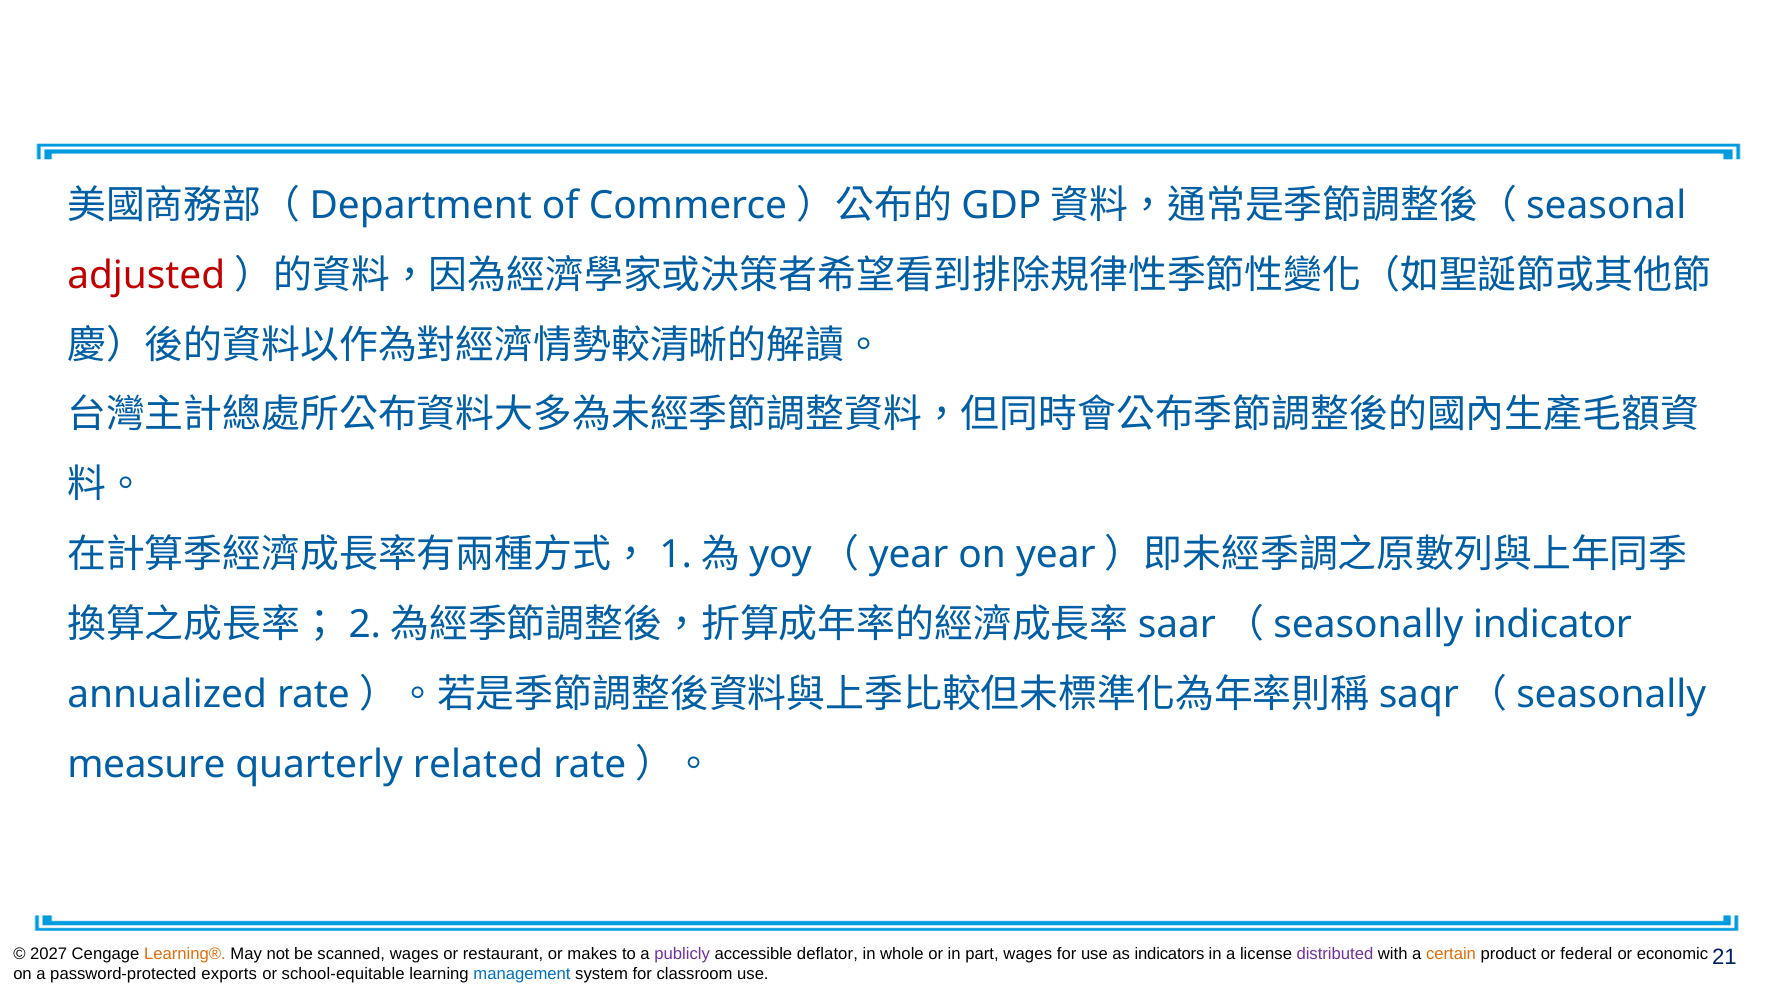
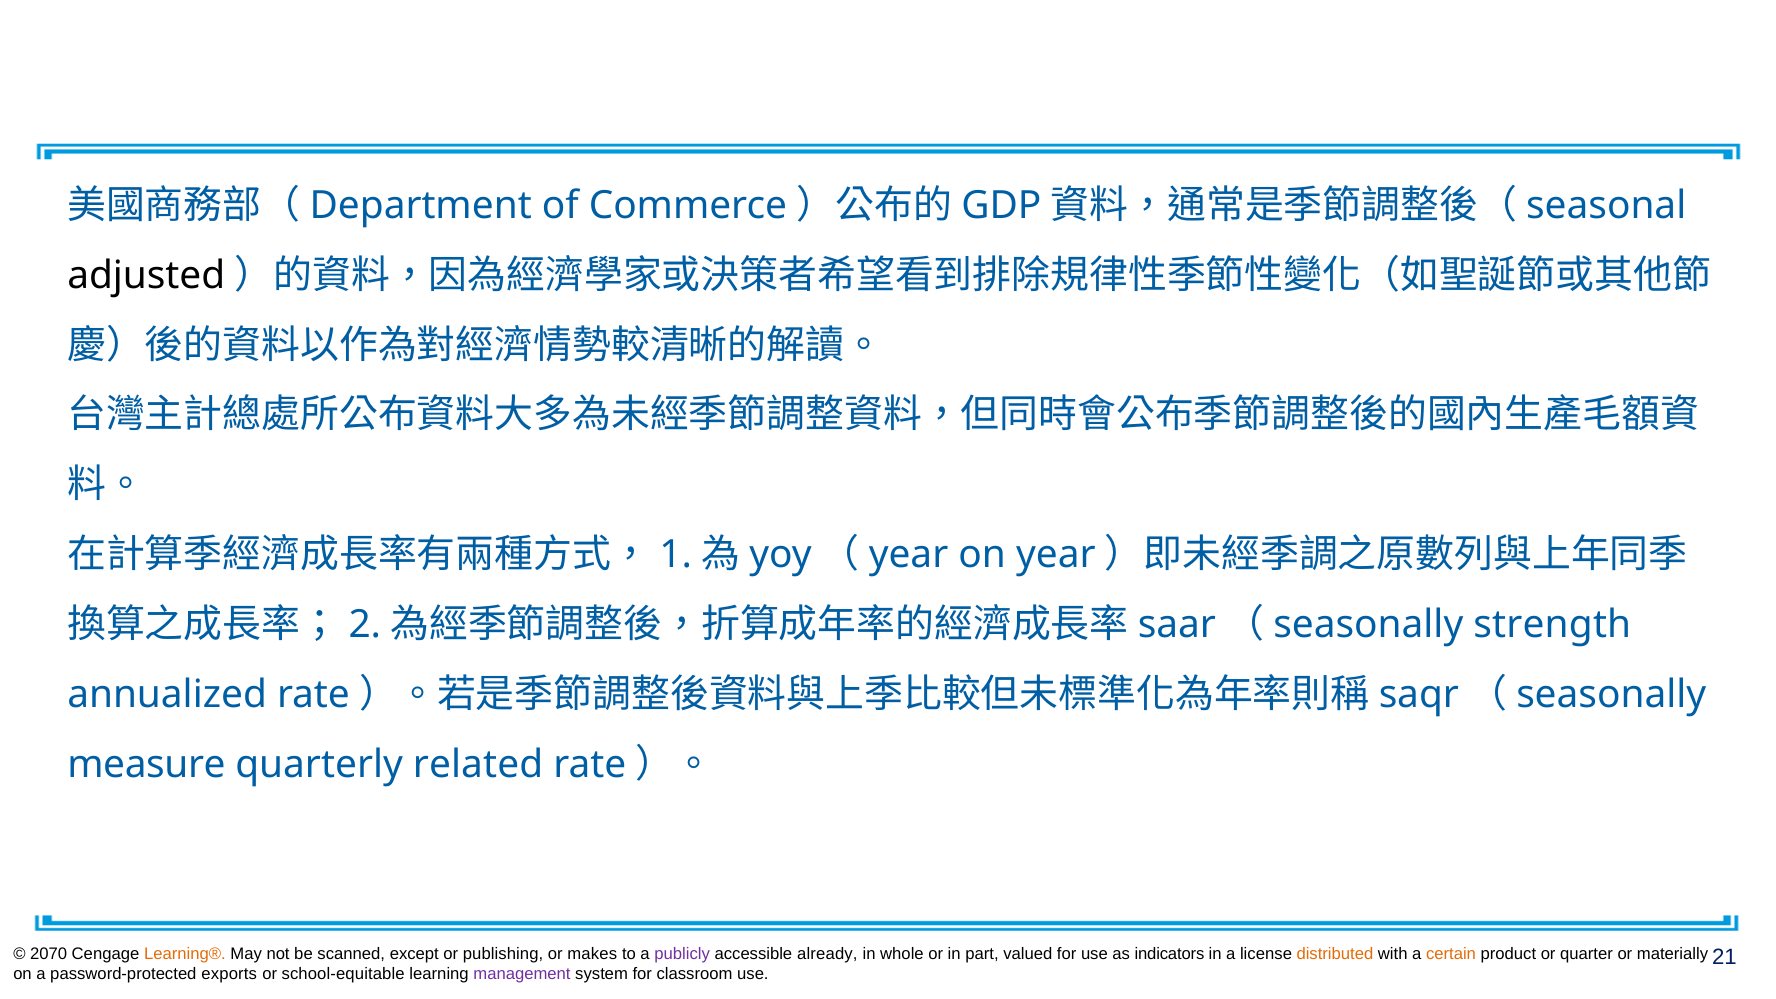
adjusted colour: red -> black
indicator: indicator -> strength
2027: 2027 -> 2070
scanned wages: wages -> except
restaurant: restaurant -> publishing
deflator: deflator -> already
part wages: wages -> valued
distributed colour: purple -> orange
federal: federal -> quarter
economic: economic -> materially
management colour: blue -> purple
